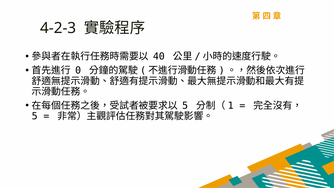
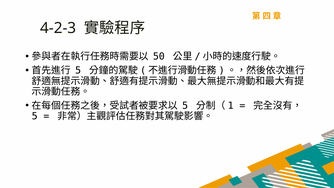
40: 40 -> 50
0 at (78, 70): 0 -> 5
